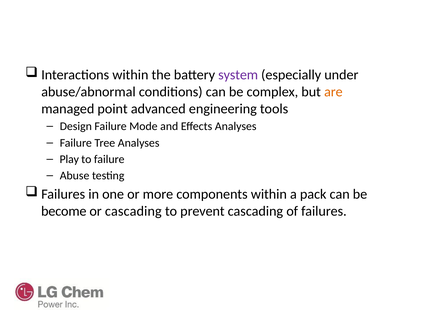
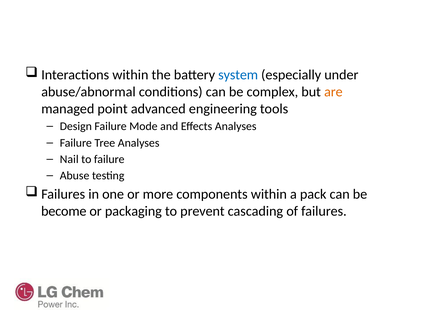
system colour: purple -> blue
Play: Play -> Nail
or cascading: cascading -> packaging
